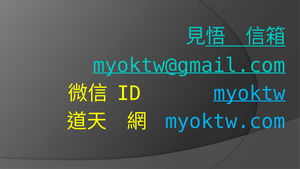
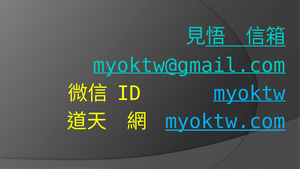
myoktw.com underline: none -> present
